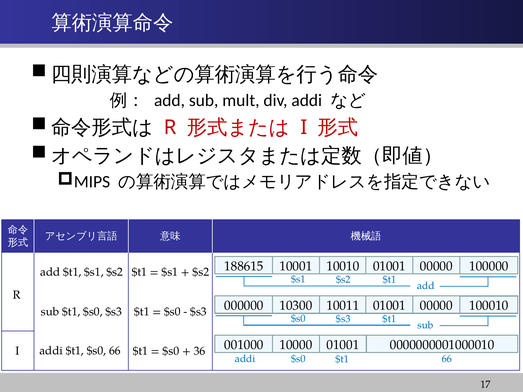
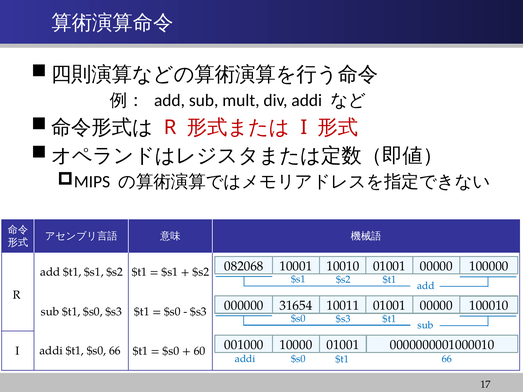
188615: 188615 -> 082068
10300: 10300 -> 31654
36: 36 -> 60
